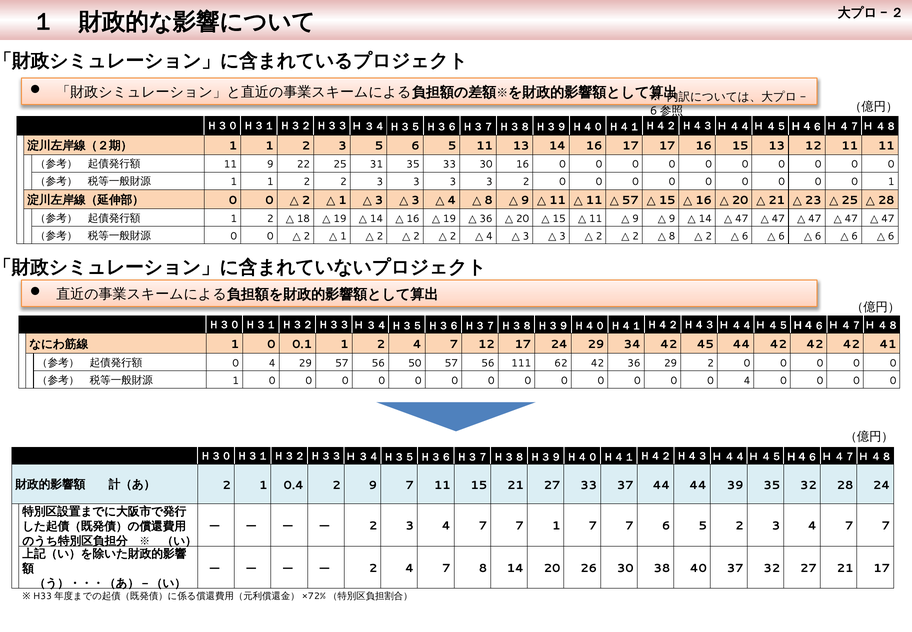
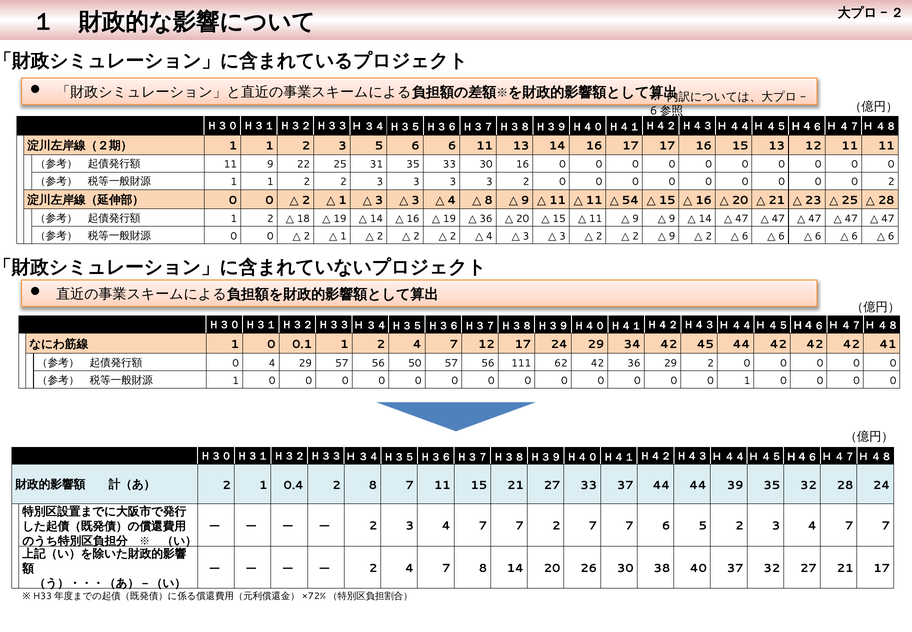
5 6 5: 5 -> 6
0 1: 1 -> 2
57 at (630, 200): 57 -> 54
8 at (672, 236): 8 -> 9
0 0 4: 4 -> 1
2 9: 9 -> 8
7 1: 1 -> 2
